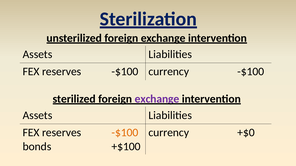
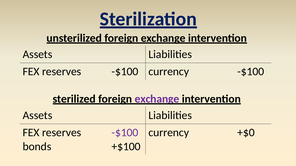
-$100 at (125, 133) colour: orange -> purple
